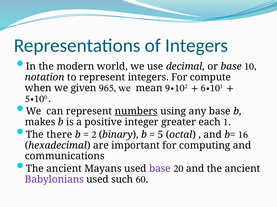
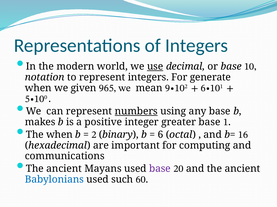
use underline: none -> present
compute: compute -> generate
greater each: each -> base
The there: there -> when
5: 5 -> 6
Babylonians colour: purple -> blue
